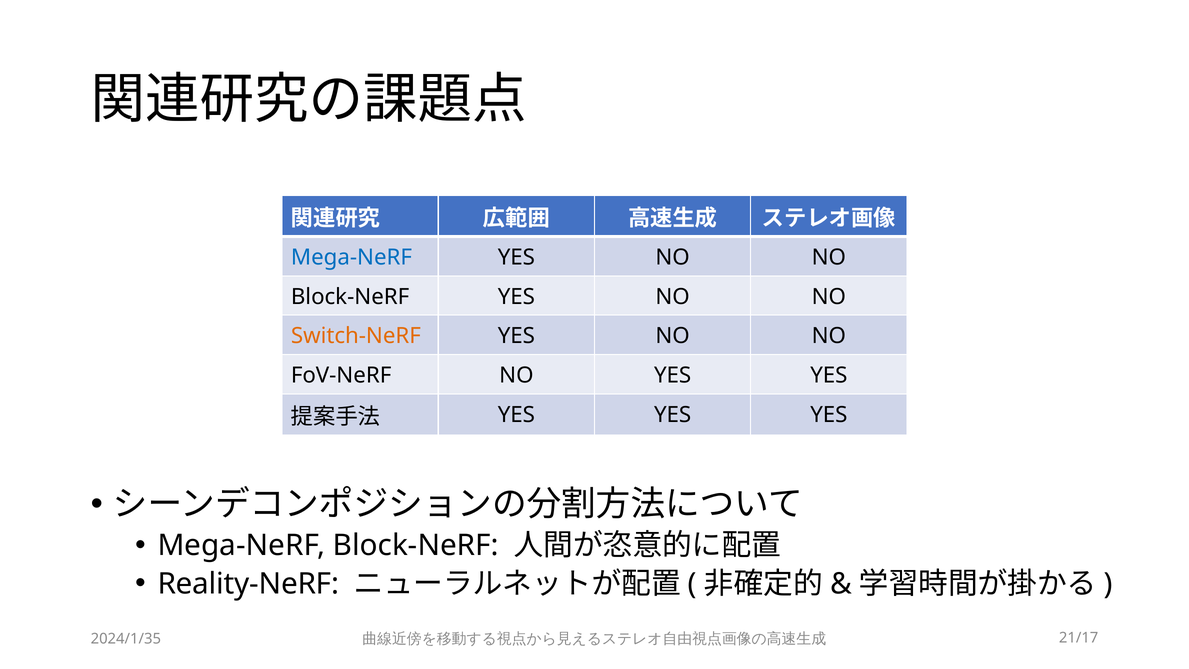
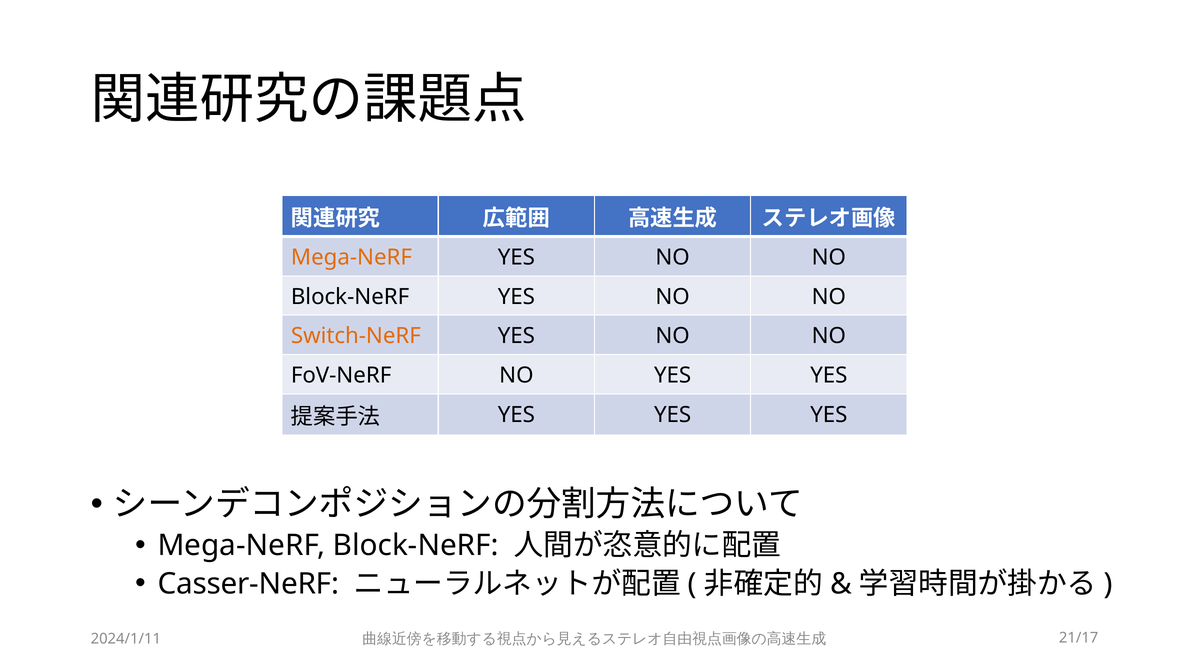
Mega-NeRF at (351, 257) colour: blue -> orange
Reality-NeRF: Reality-NeRF -> Casser-NeRF
2024/1/35: 2024/1/35 -> 2024/1/11
